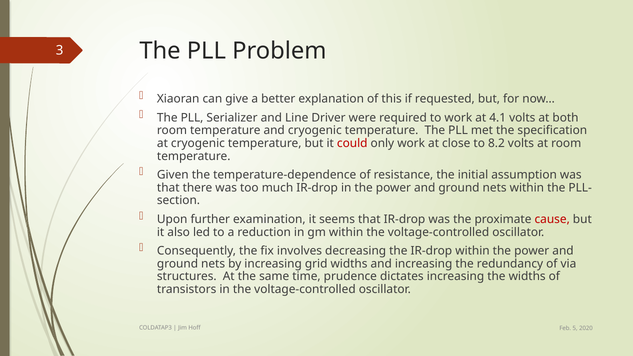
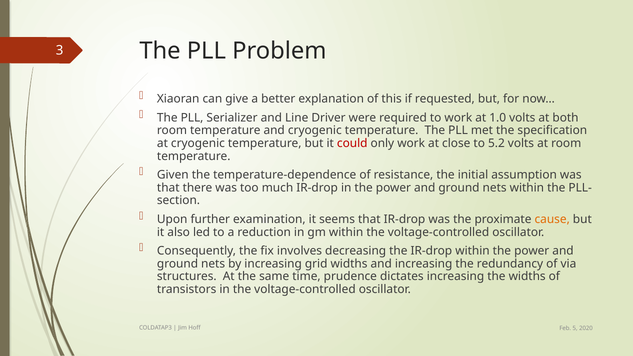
4.1: 4.1 -> 1.0
8.2: 8.2 -> 5.2
cause colour: red -> orange
